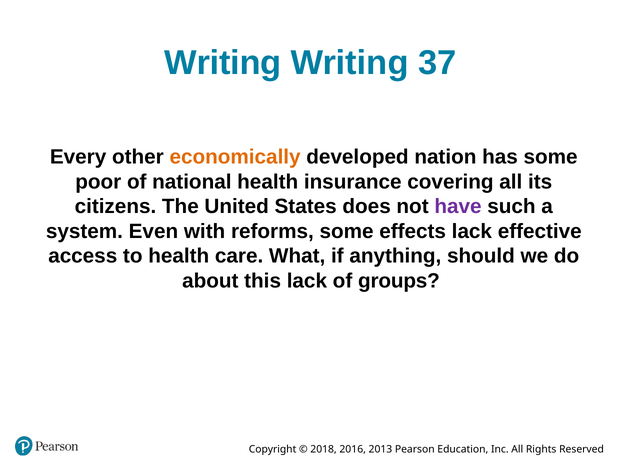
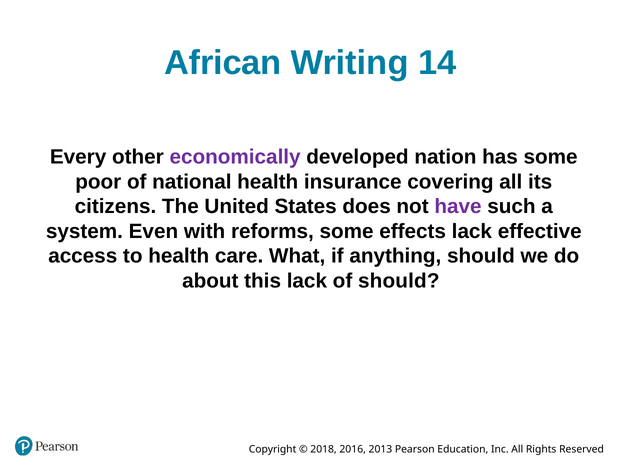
Writing at (223, 63): Writing -> African
37: 37 -> 14
economically colour: orange -> purple
of groups: groups -> should
